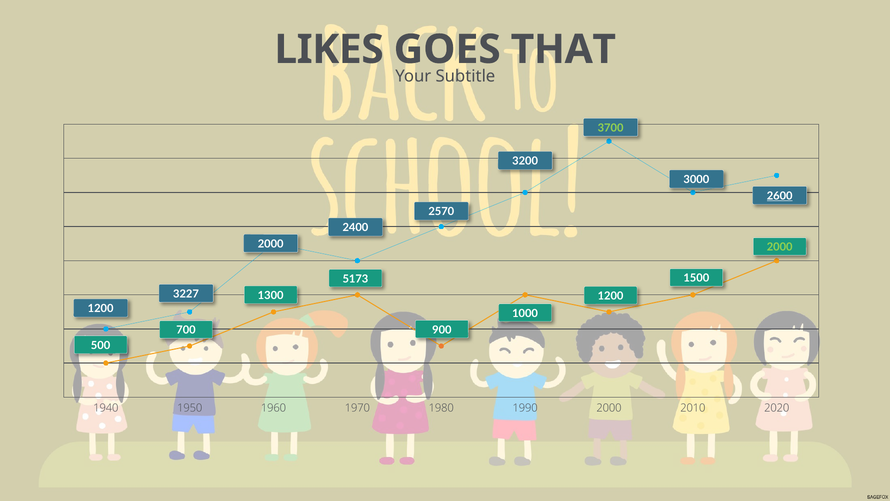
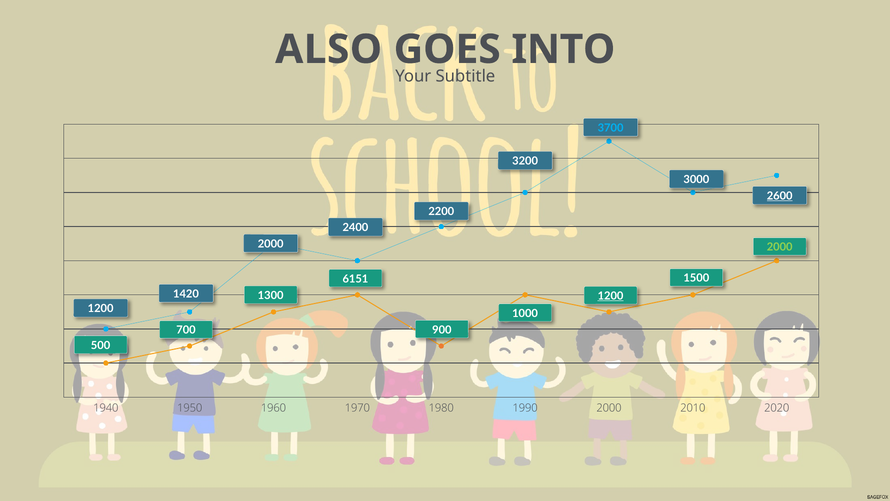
LIKES: LIKES -> ALSO
THAT: THAT -> INTO
3700 colour: light green -> light blue
2570: 2570 -> 2200
5173: 5173 -> 6151
3227: 3227 -> 1420
1200 at (611, 296) underline: none -> present
